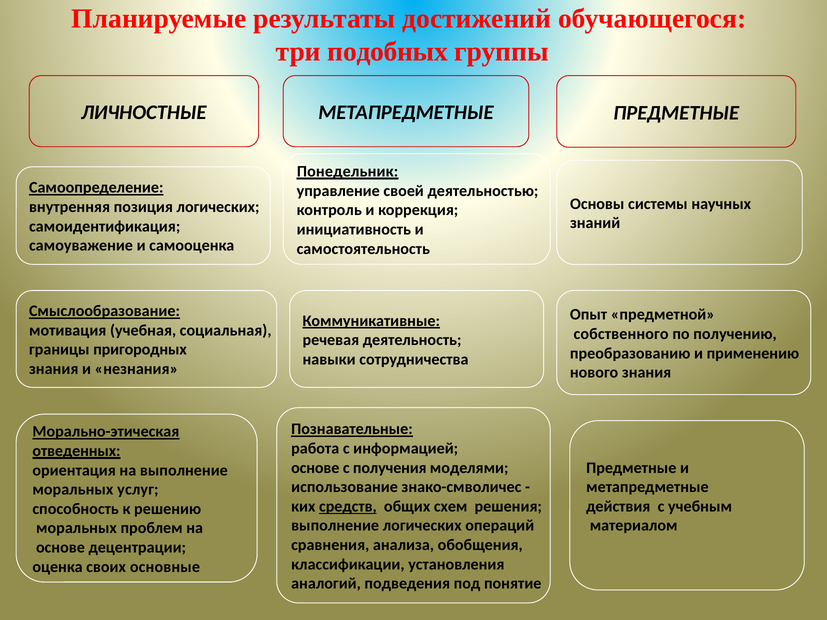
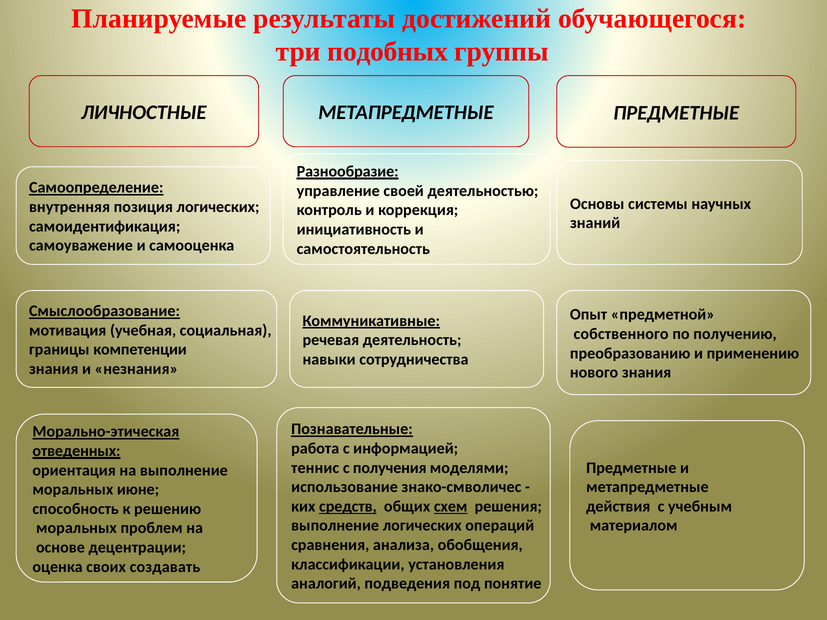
Понедельник: Понедельник -> Разнообразие
пригородных: пригородных -> компетенции
основе at (315, 468): основе -> теннис
услуг: услуг -> июне
схем underline: none -> present
основные: основные -> создавать
